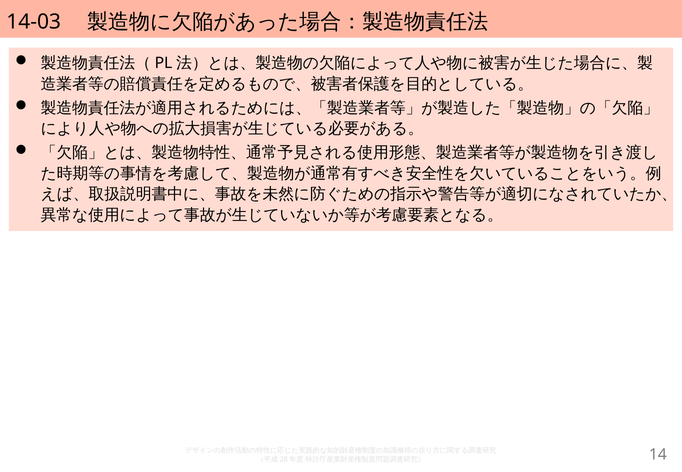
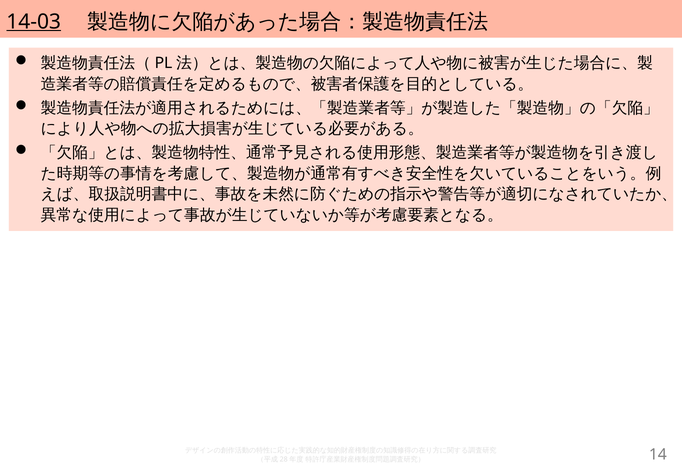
14-03 underline: none -> present
